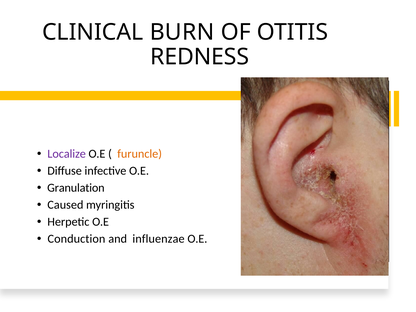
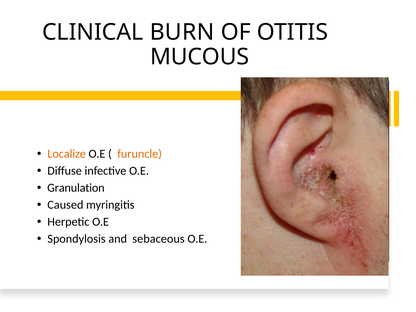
REDNESS: REDNESS -> MUCOUS
Localize colour: purple -> orange
Conduction: Conduction -> Spondylosis
influenzae: influenzae -> sebaceous
